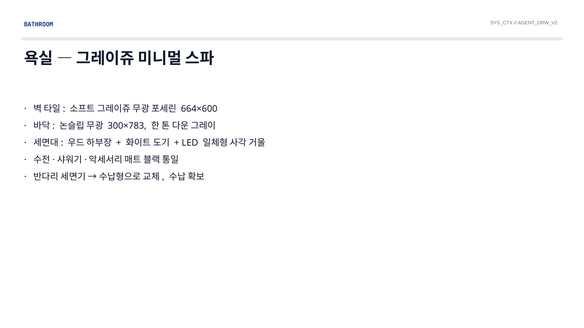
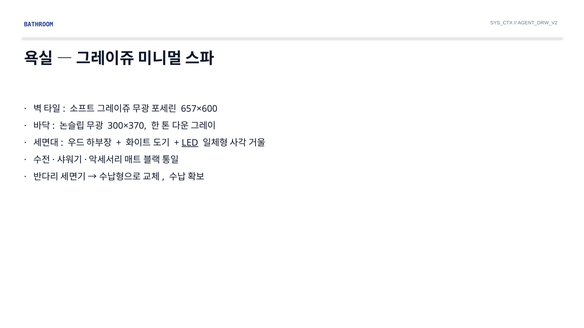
664×600: 664×600 -> 657×600
300×783: 300×783 -> 300×370
LED underline: none -> present
